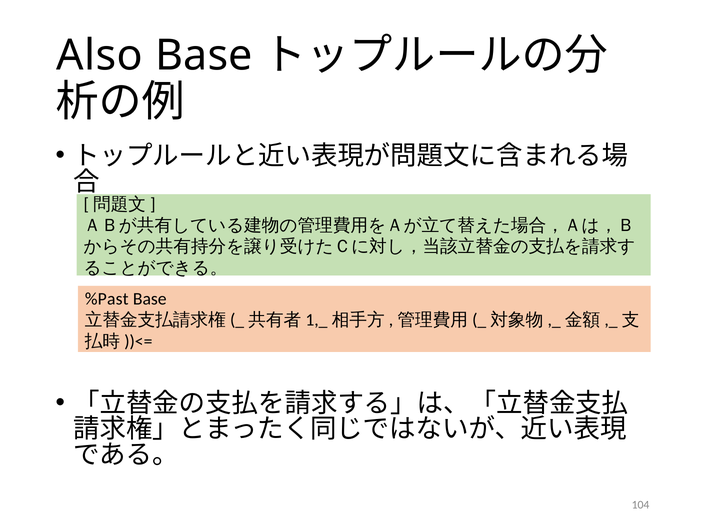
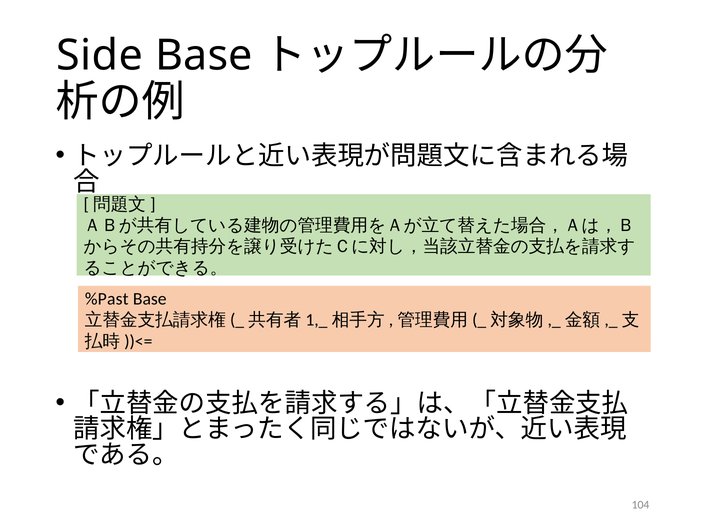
Also: Also -> Side
